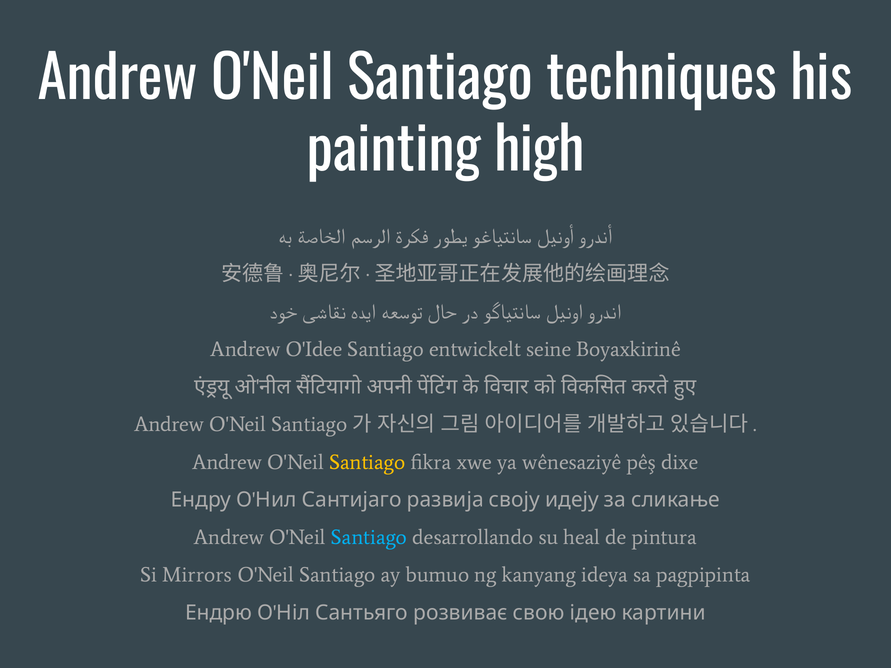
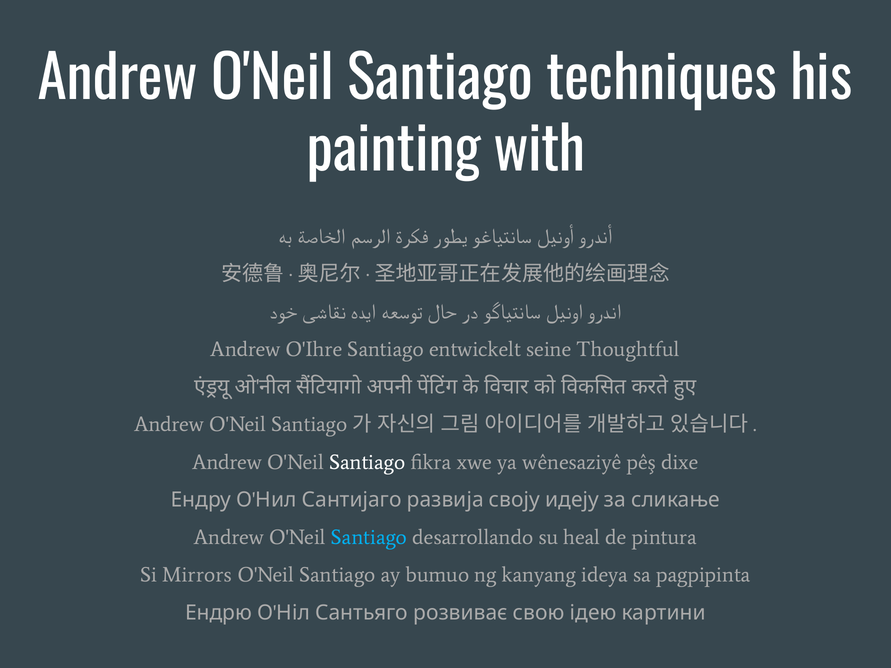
high: high -> with
O'Idee: O'Idee -> O'Ihre
Boyaxkirinê: Boyaxkirinê -> Thoughtful
Santiago at (367, 462) colour: yellow -> white
